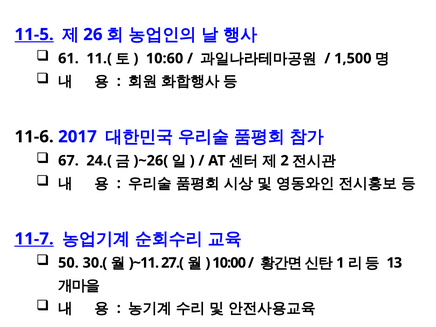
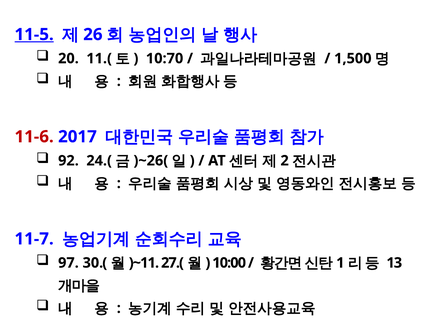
61: 61 -> 20
10:60: 10:60 -> 10:70
11-6 colour: black -> red
67: 67 -> 92
11-7 underline: present -> none
50: 50 -> 97
